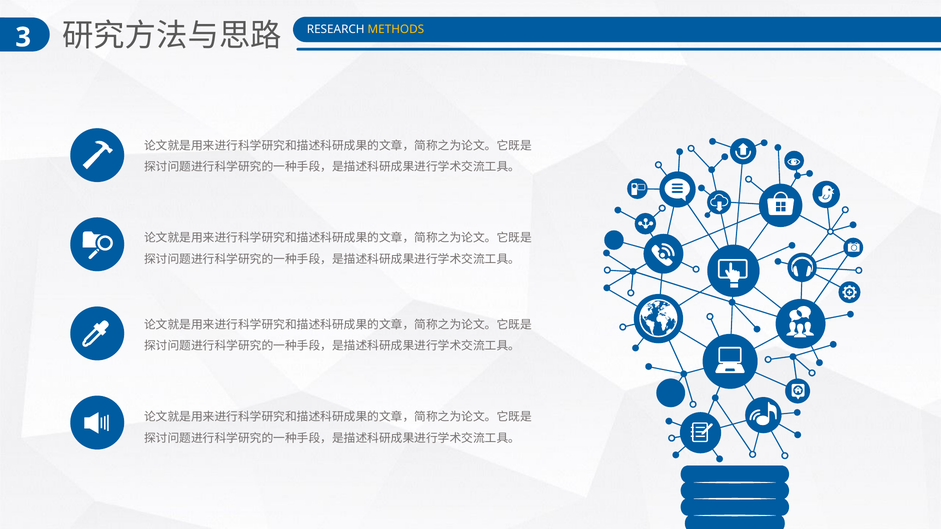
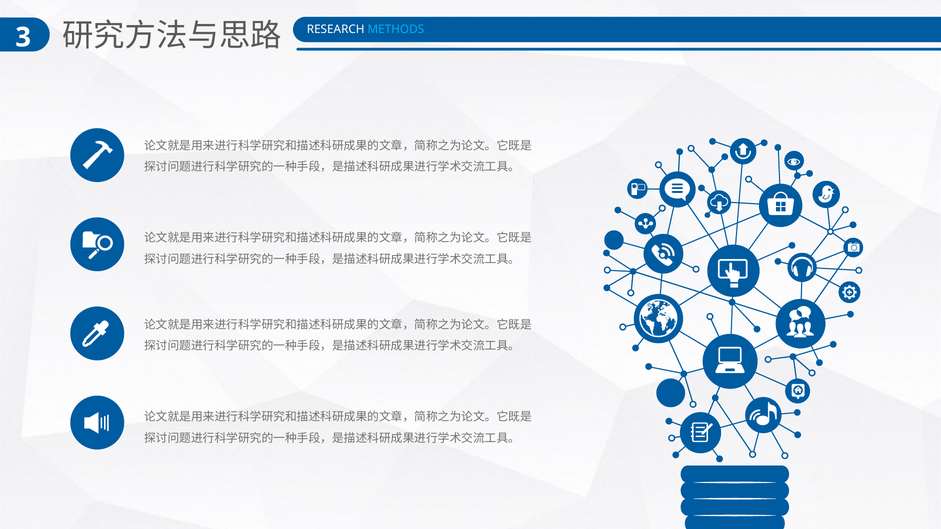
METHODS colour: yellow -> light blue
